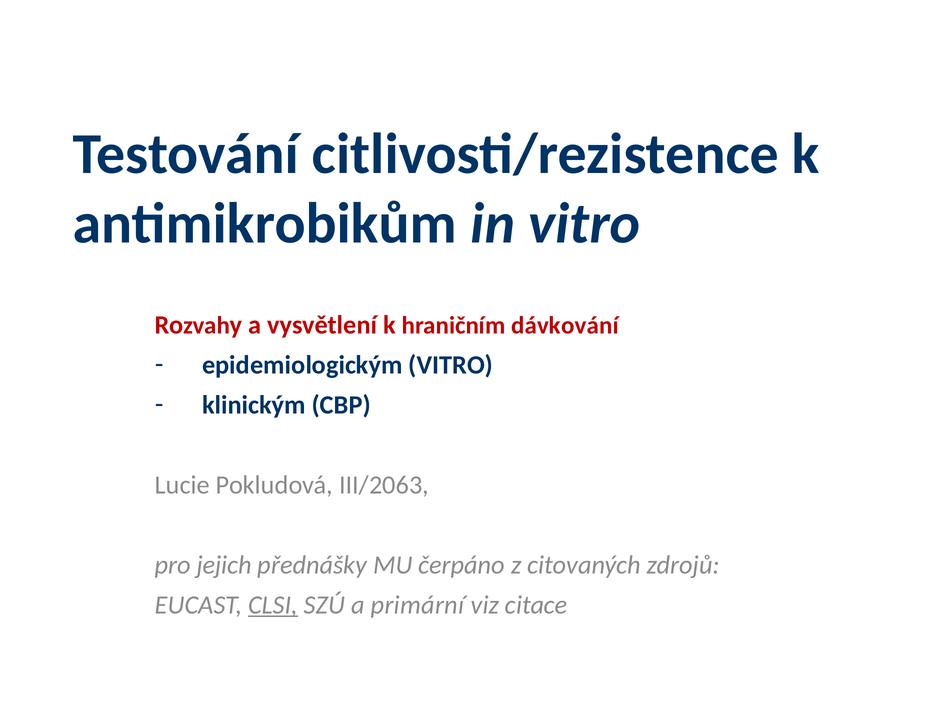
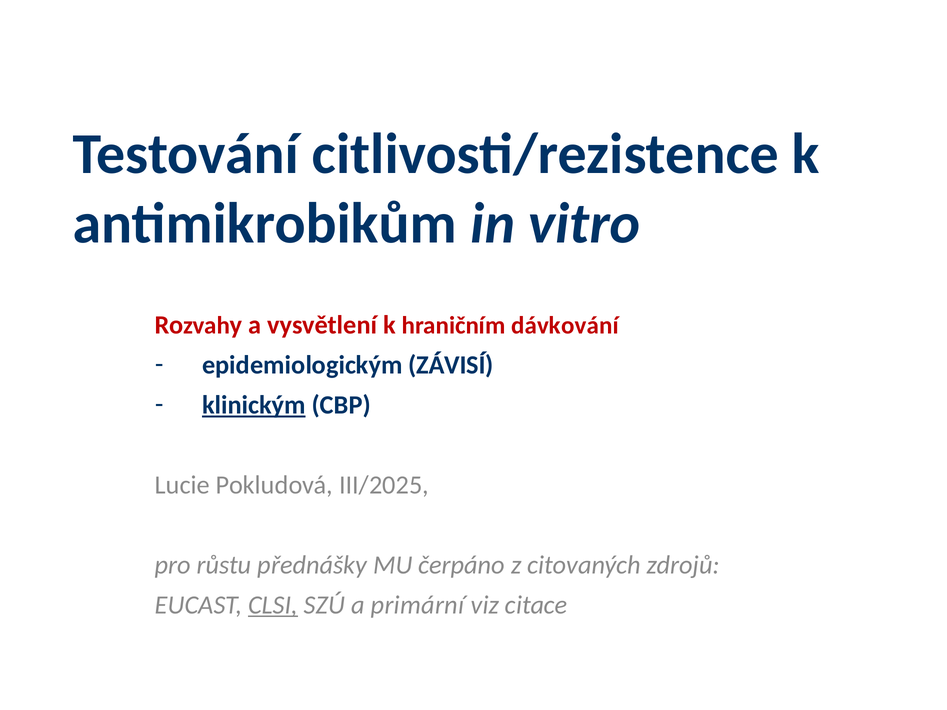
epidemiologickým VITRO: VITRO -> ZÁVISÍ
klinickým underline: none -> present
III/2063: III/2063 -> III/2025
jejich: jejich -> růstu
